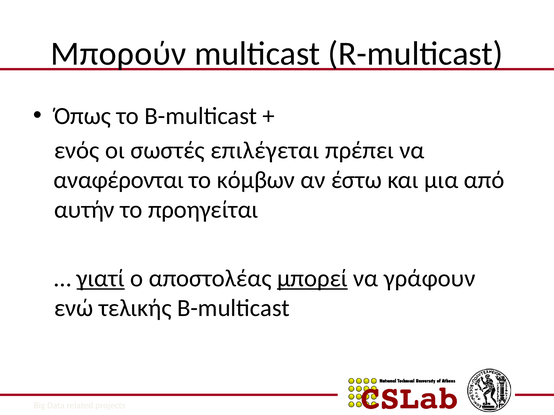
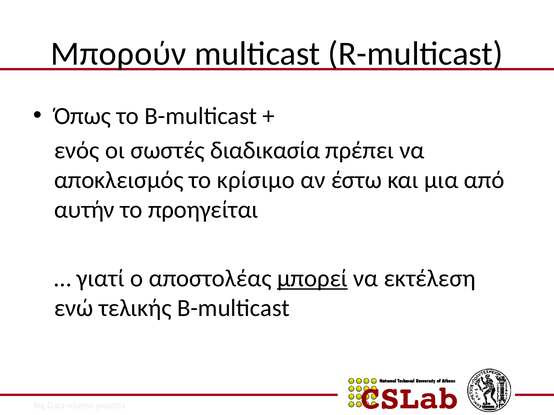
επιλέγεται: επιλέγεται -> διαδικασία
αναφέρονται: αναφέρονται -> αποκλεισμός
κόμβων: κόμβων -> κρίσιμο
γιατί underline: present -> none
γράφουν: γράφουν -> εκτέλεση
